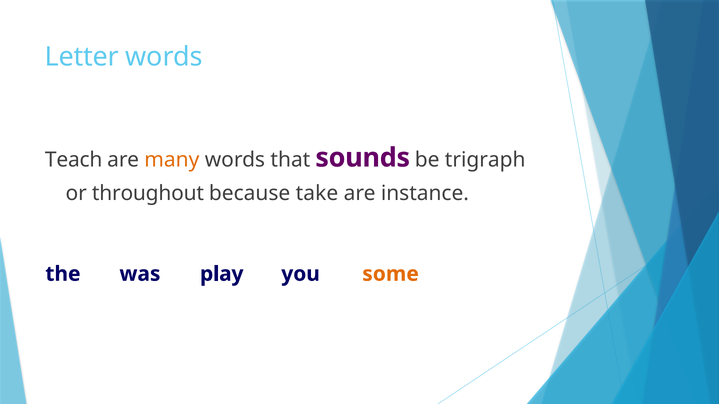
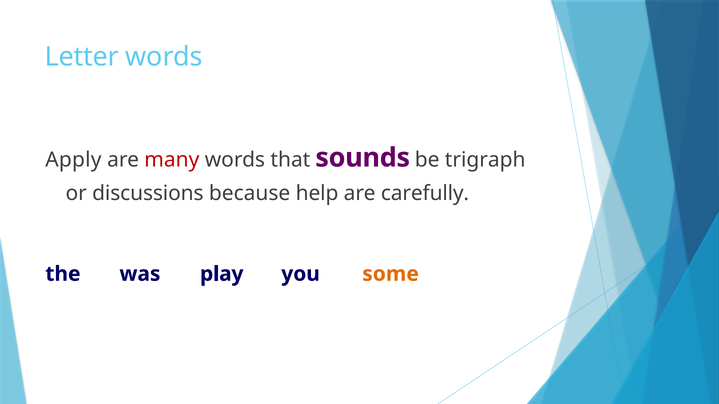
Teach: Teach -> Apply
many colour: orange -> red
throughout: throughout -> discussions
take: take -> help
instance: instance -> carefully
